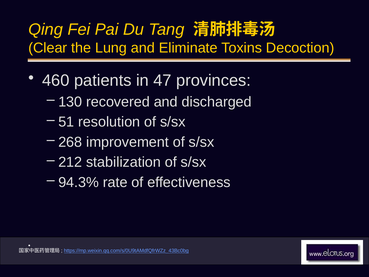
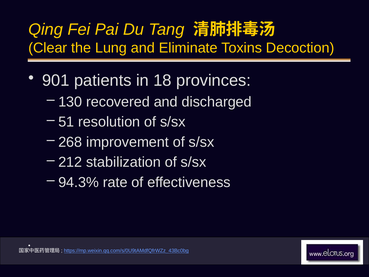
460: 460 -> 901
47: 47 -> 18
